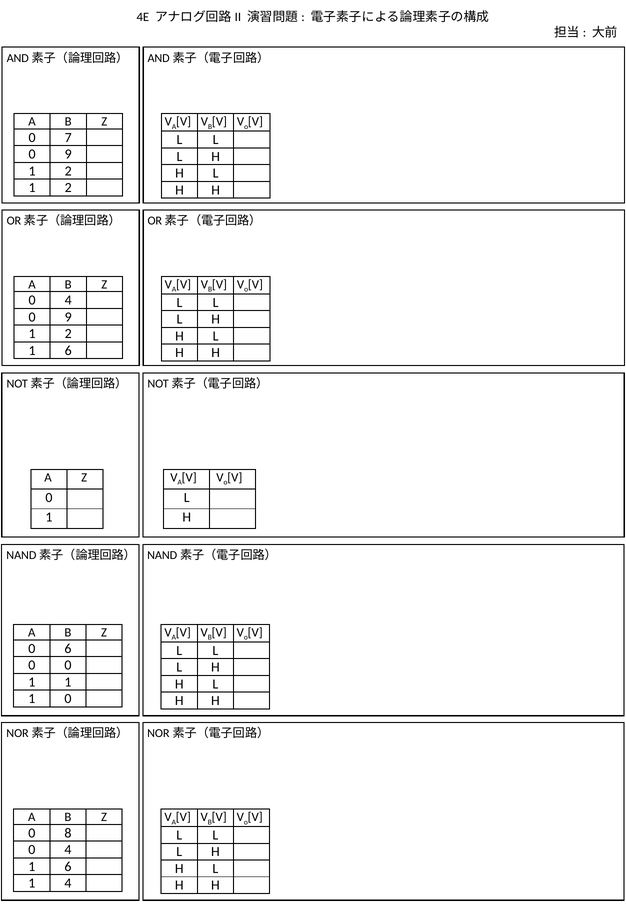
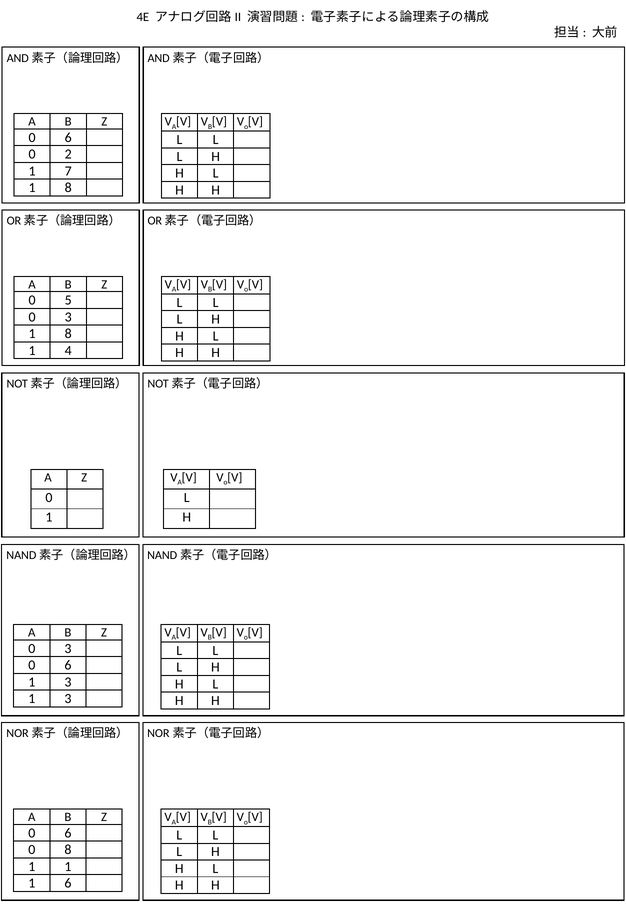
7 at (68, 138): 7 -> 6
9 at (68, 154): 9 -> 2
2 at (68, 171): 2 -> 7
2 at (68, 188): 2 -> 8
4 at (68, 300): 4 -> 5
9 at (68, 317): 9 -> 3
2 at (68, 334): 2 -> 8
6 at (68, 350): 6 -> 4
6 at (68, 648): 6 -> 3
0 at (68, 665): 0 -> 6
1 at (68, 681): 1 -> 3
0 at (68, 698): 0 -> 3
8 at (68, 832): 8 -> 6
4 at (68, 849): 4 -> 8
6 at (68, 866): 6 -> 1
1 4: 4 -> 6
